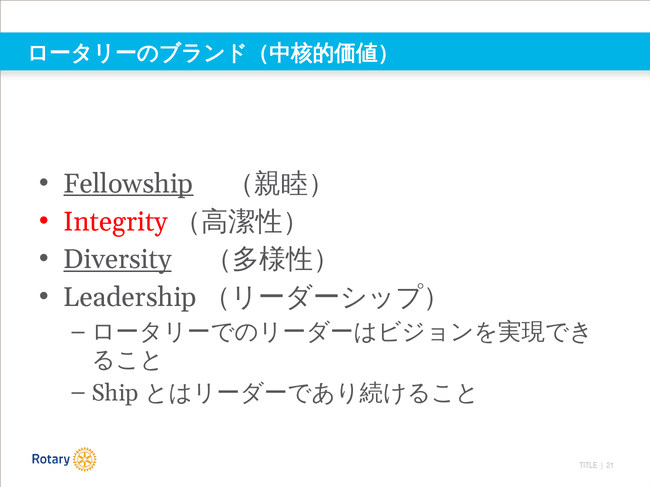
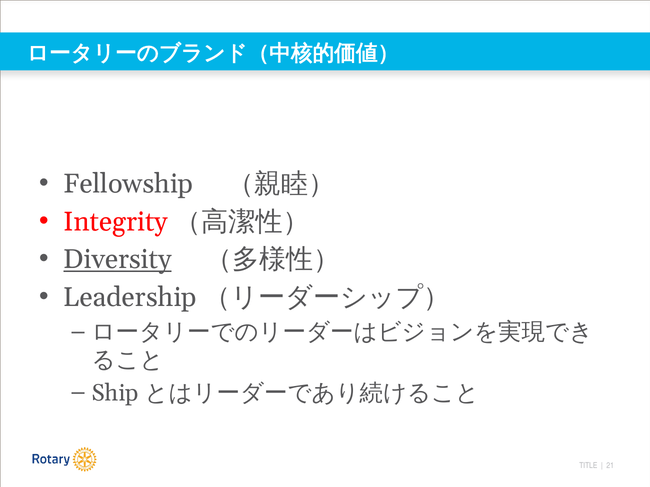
Fellowship underline: present -> none
